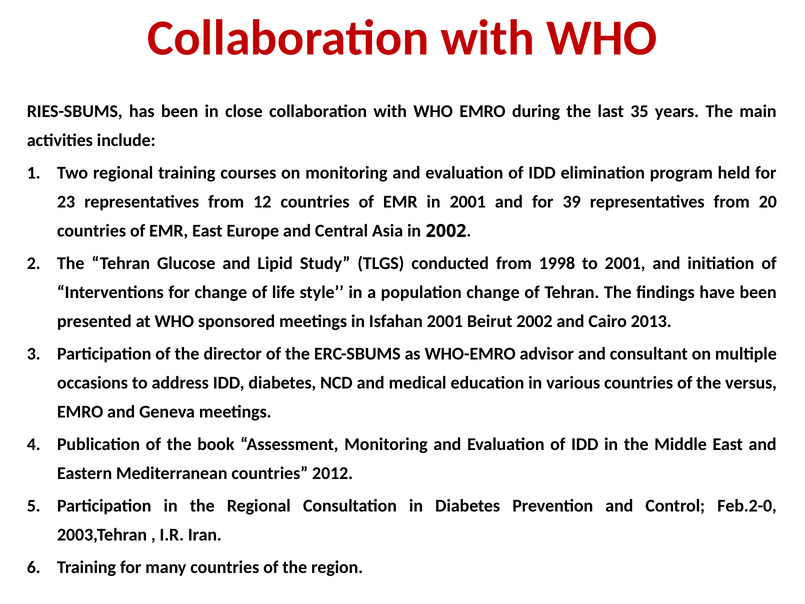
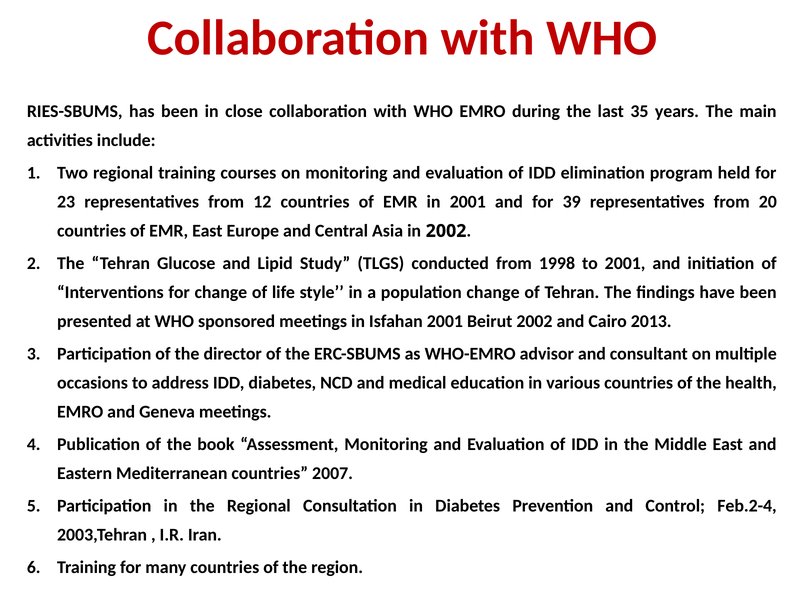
versus: versus -> health
2012: 2012 -> 2007
Feb.2-0: Feb.2-0 -> Feb.2-4
